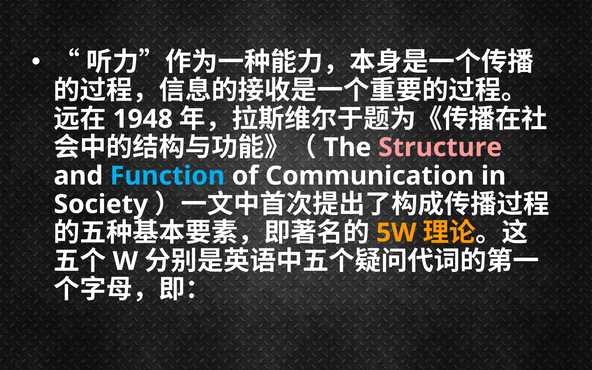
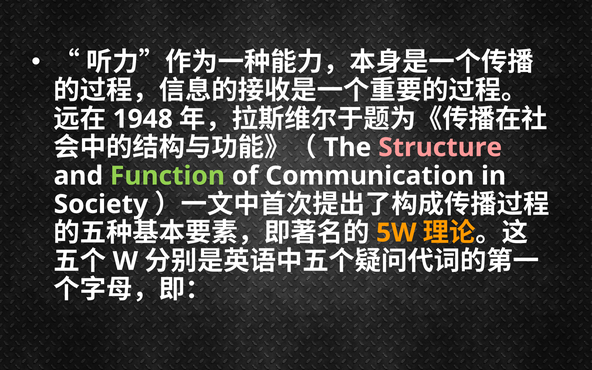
Function colour: light blue -> light green
